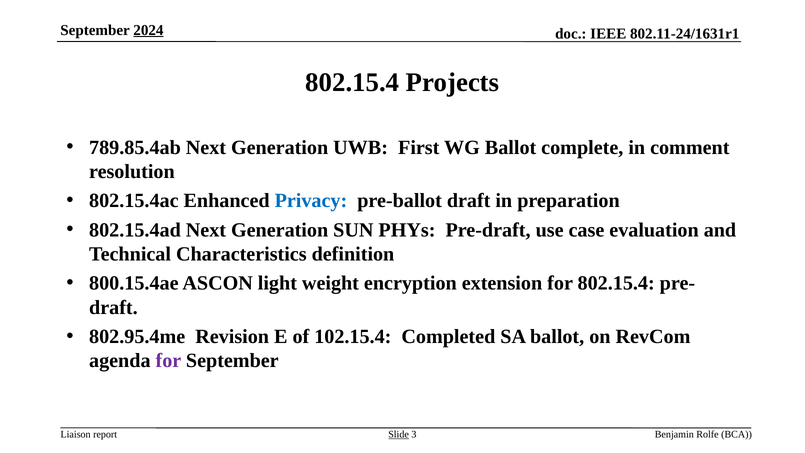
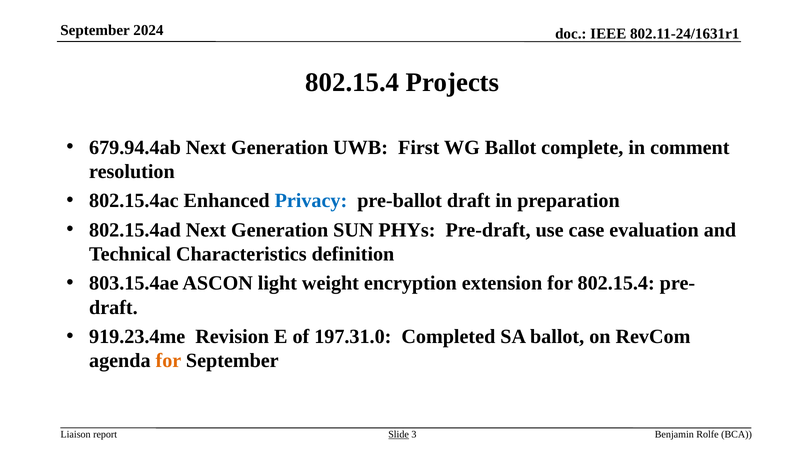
2024 underline: present -> none
789.85.4ab: 789.85.4ab -> 679.94.4ab
800.15.4ae: 800.15.4ae -> 803.15.4ae
802.95.4me: 802.95.4me -> 919.23.4me
102.15.4: 102.15.4 -> 197.31.0
for at (168, 361) colour: purple -> orange
